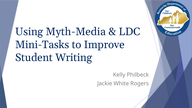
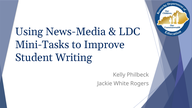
Myth-Media: Myth-Media -> News-Media
